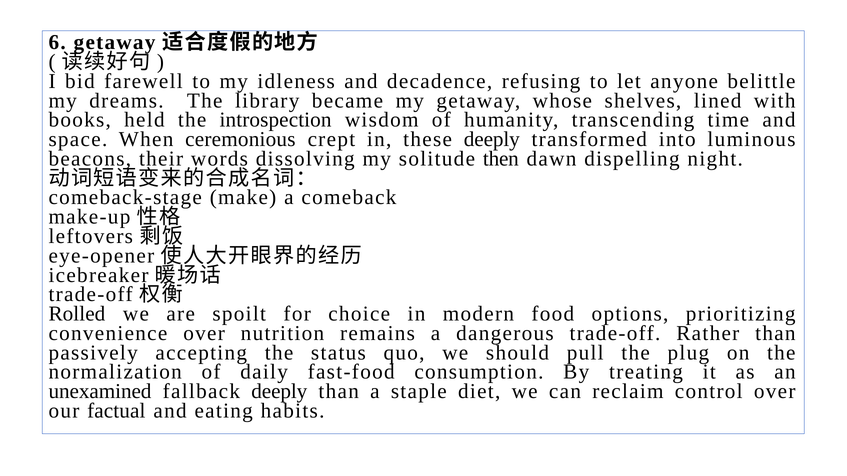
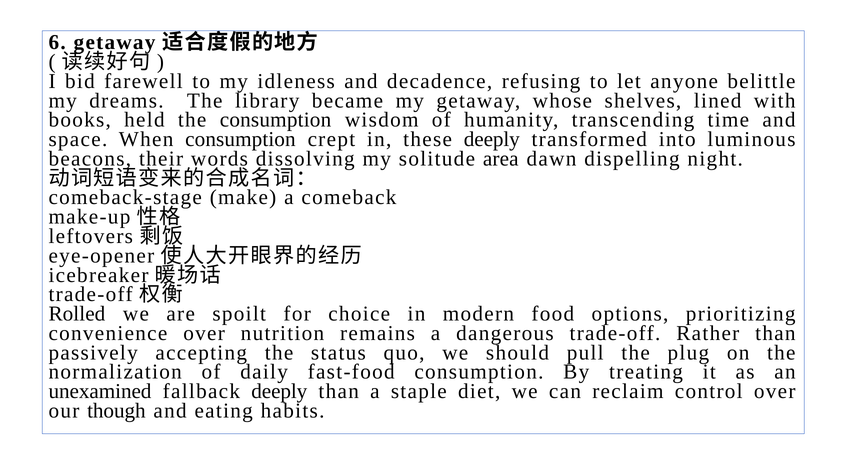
the introspection: introspection -> consumption
When ceremonious: ceremonious -> consumption
then: then -> area
factual: factual -> though
